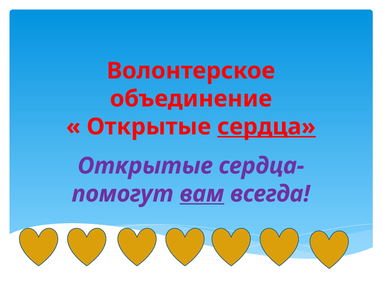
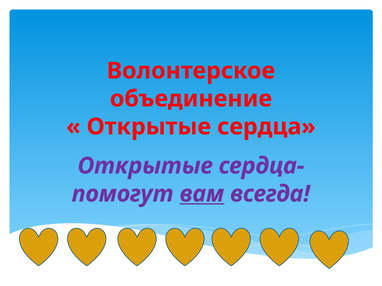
сердца underline: present -> none
